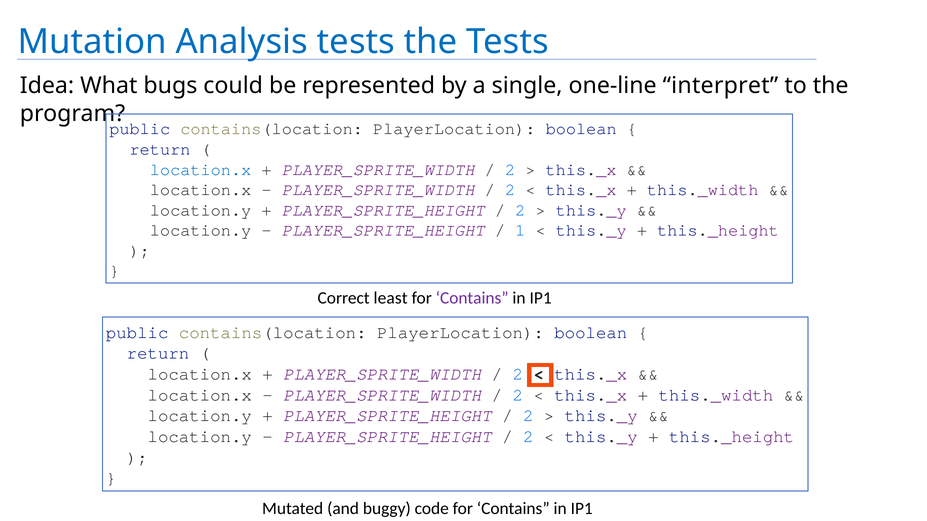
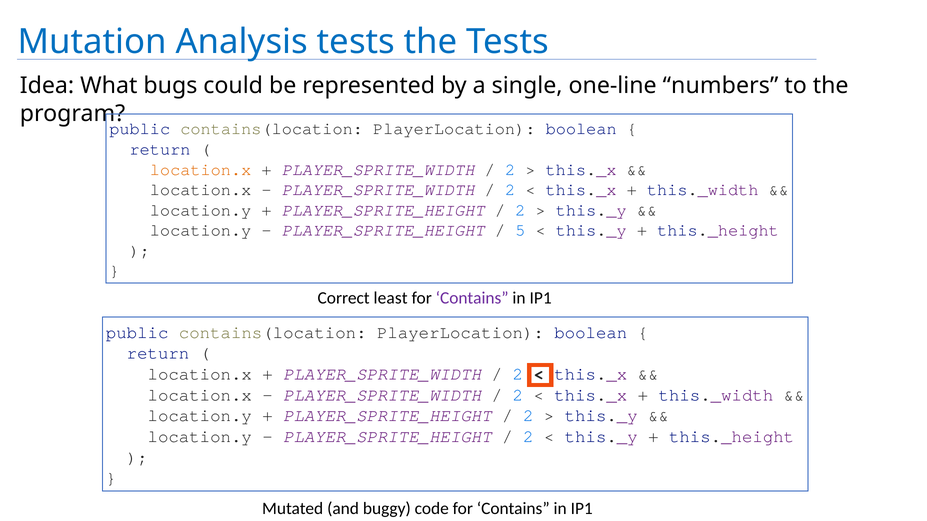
interpret: interpret -> numbers
location.x at (201, 170) colour: blue -> orange
1: 1 -> 5
